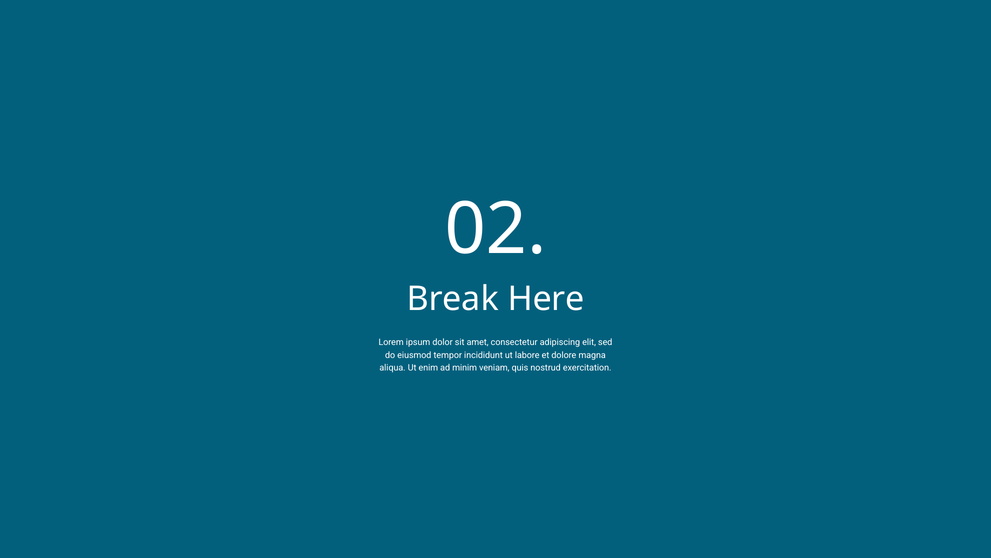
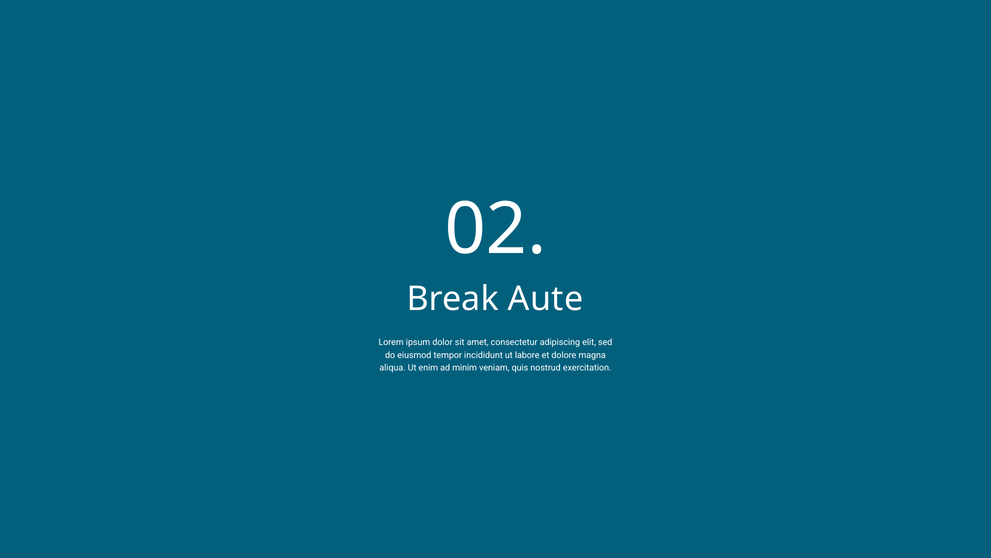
Here: Here -> Aute
